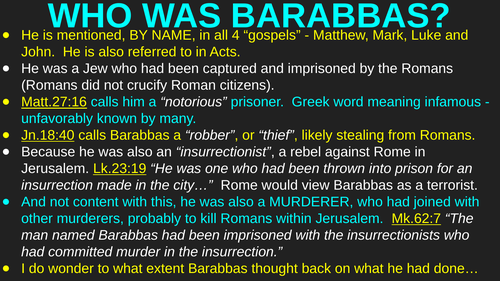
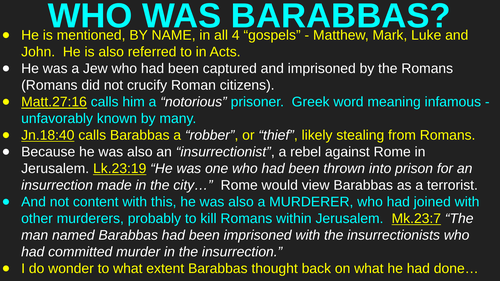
Mk.62:7: Mk.62:7 -> Mk.23:7
